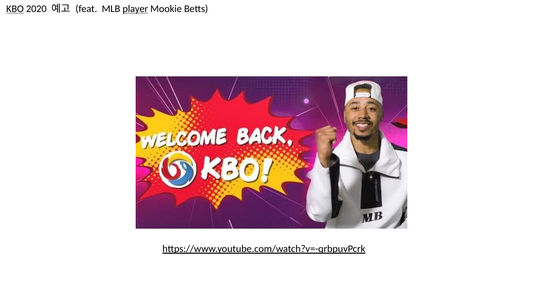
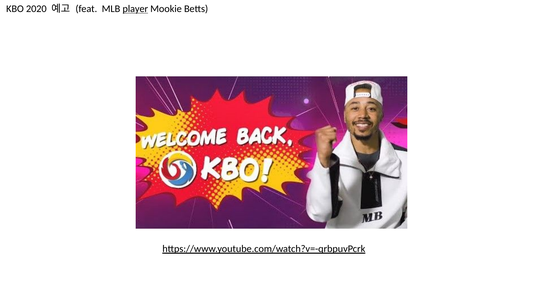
KBO underline: present -> none
